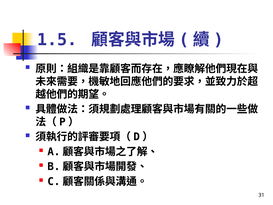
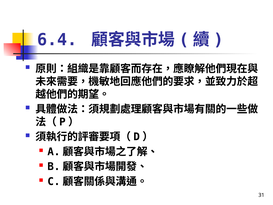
1.5: 1.5 -> 6.4
